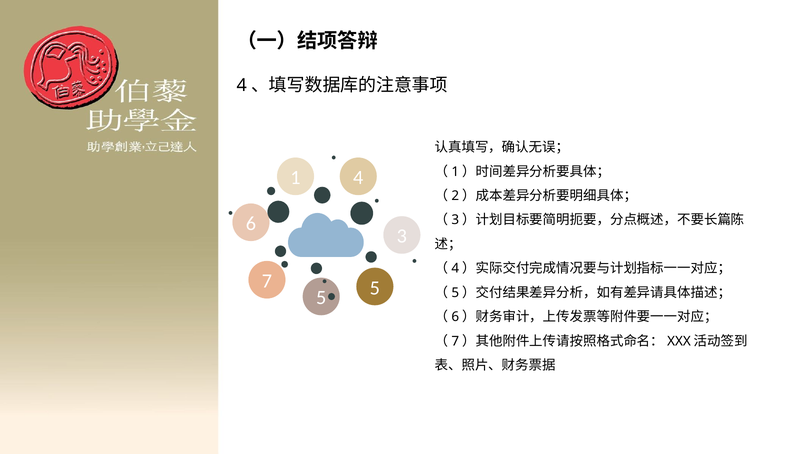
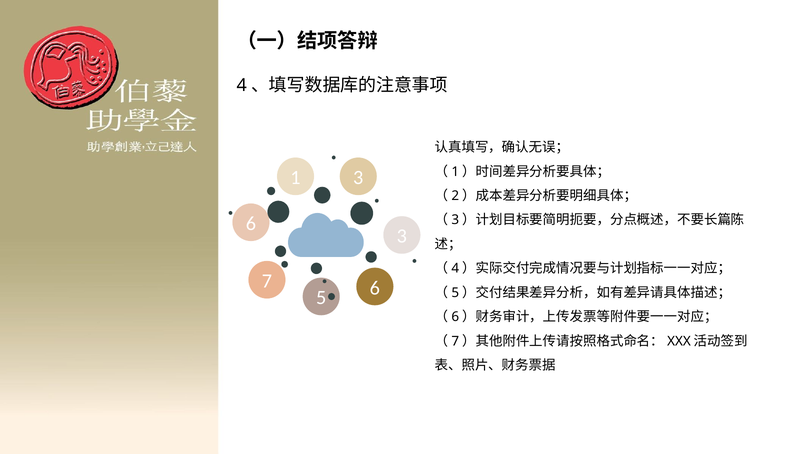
1 4: 4 -> 3
5 5: 5 -> 6
